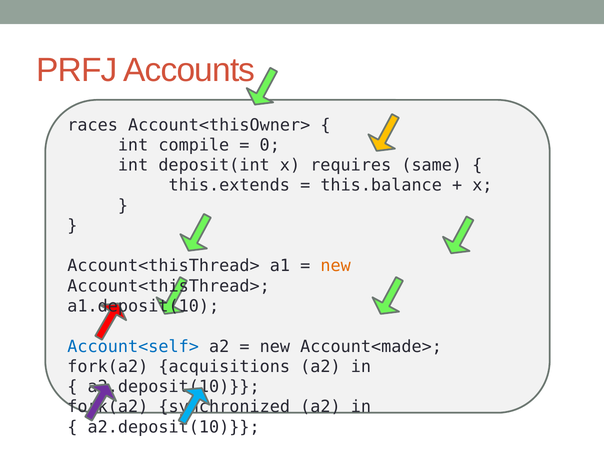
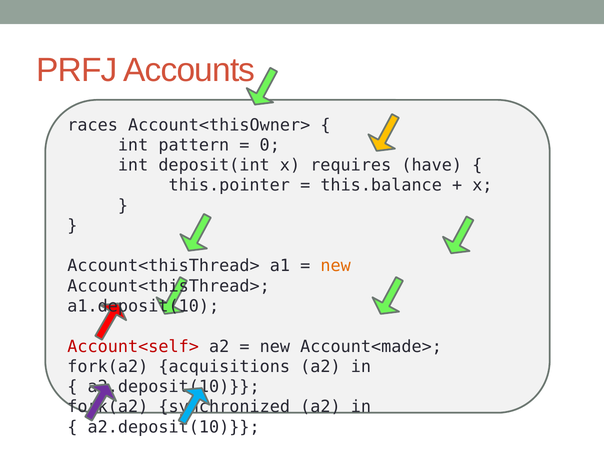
compile: compile -> pattern
same: same -> have
this.extends: this.extends -> this.pointer
Account<self> colour: blue -> red
